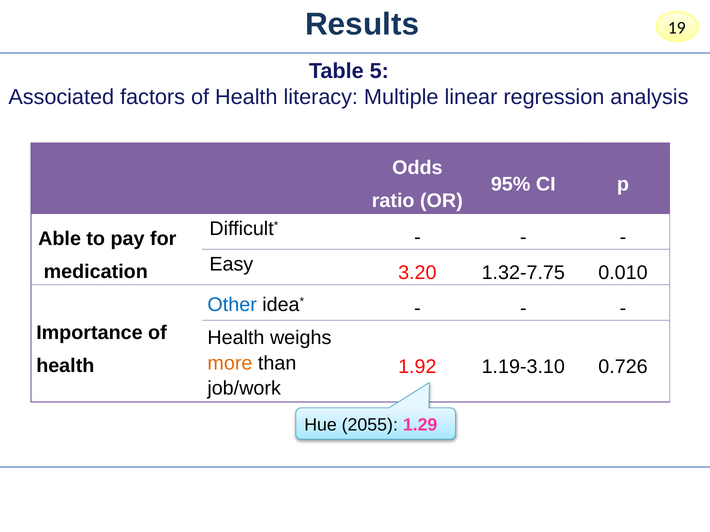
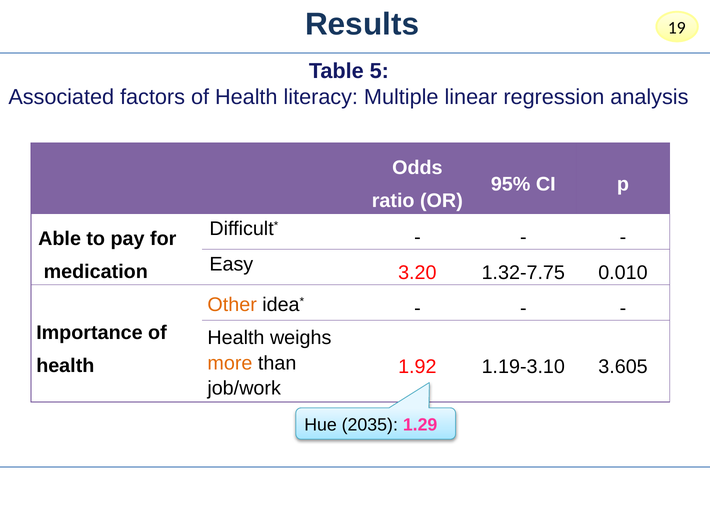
Other colour: blue -> orange
0.726: 0.726 -> 3.605
2055: 2055 -> 2035
